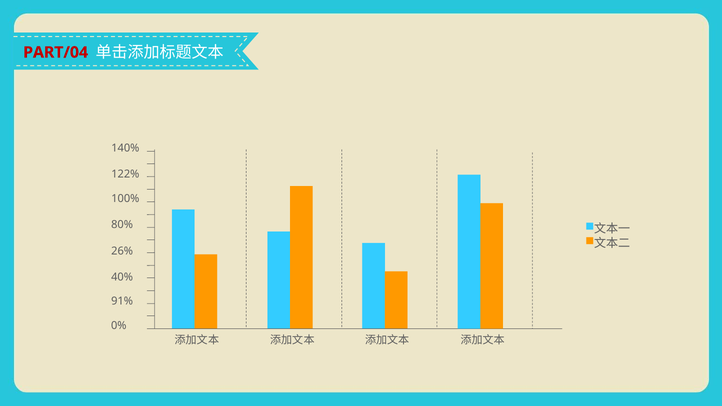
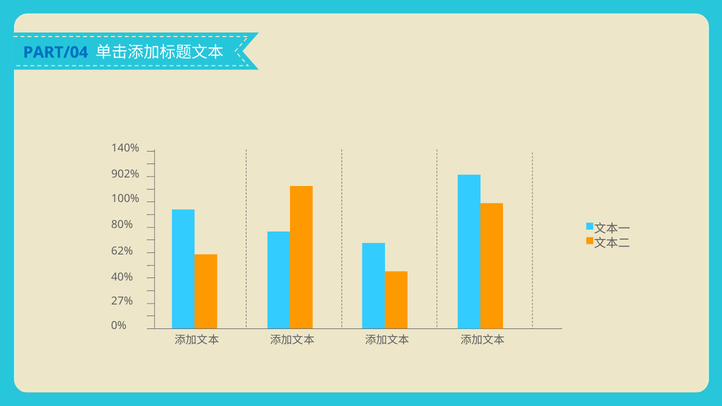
PART/04 colour: red -> blue
122%: 122% -> 902%
26%: 26% -> 62%
91%: 91% -> 27%
